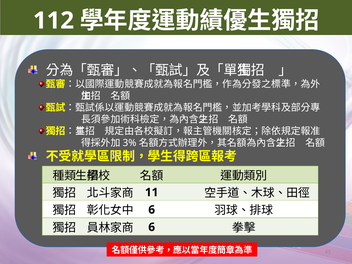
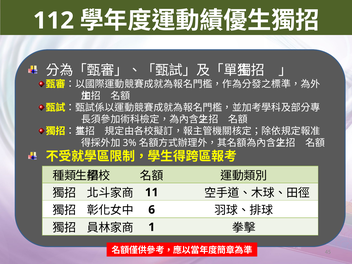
6 at (152, 227): 6 -> 1
